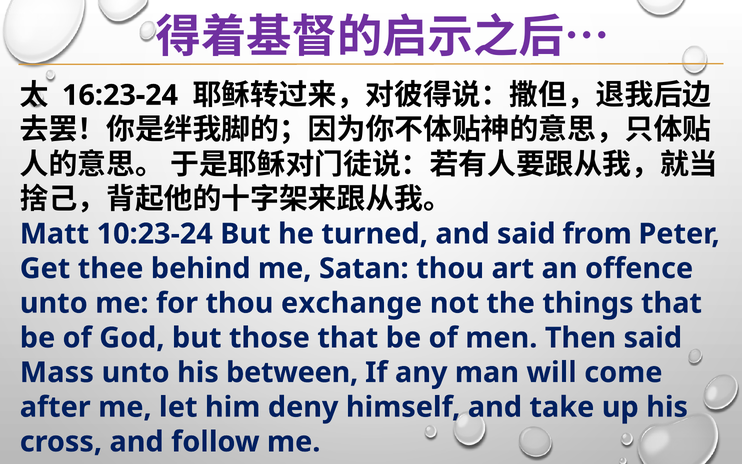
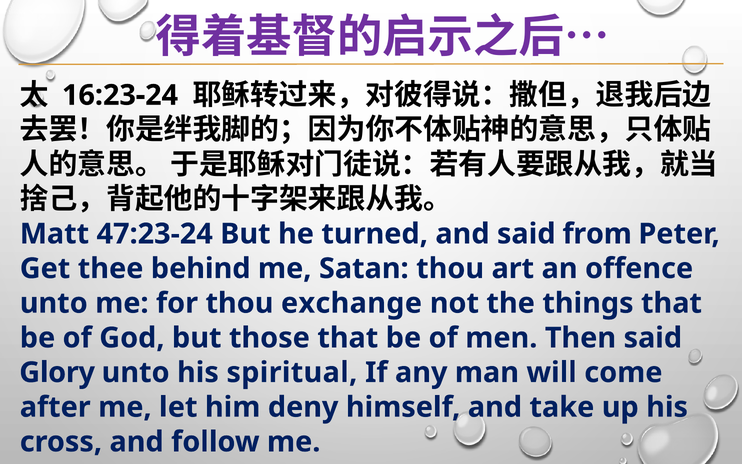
10:23-24: 10:23-24 -> 47:23-24
Mass: Mass -> Glory
between: between -> spiritual
